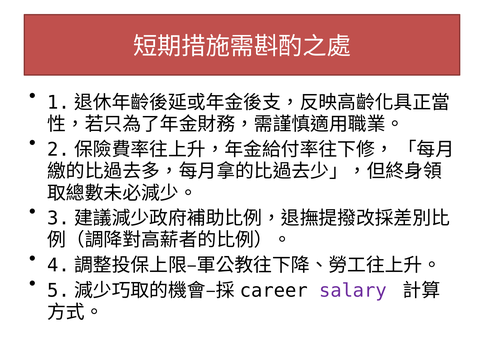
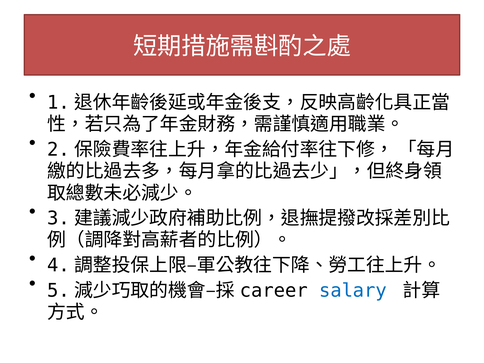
salary colour: purple -> blue
